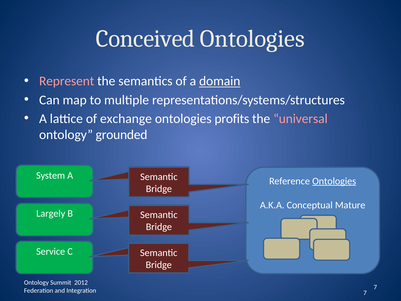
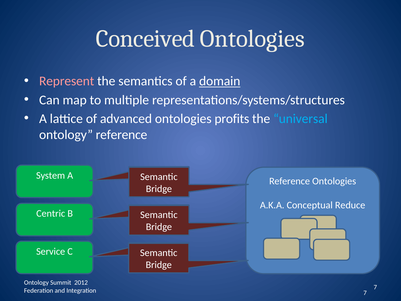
exchange: exchange -> advanced
universal colour: pink -> light blue
ontology grounded: grounded -> reference
Ontologies at (334, 181) underline: present -> none
Mature: Mature -> Reduce
Largely: Largely -> Centric
